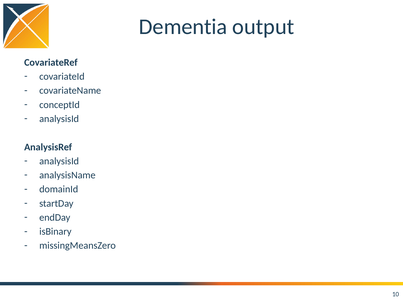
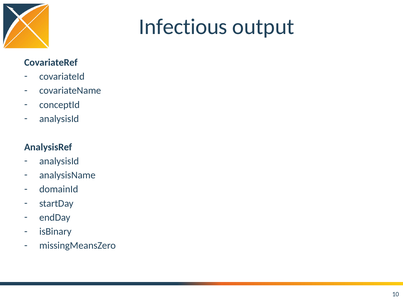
Dementia: Dementia -> Infectious
